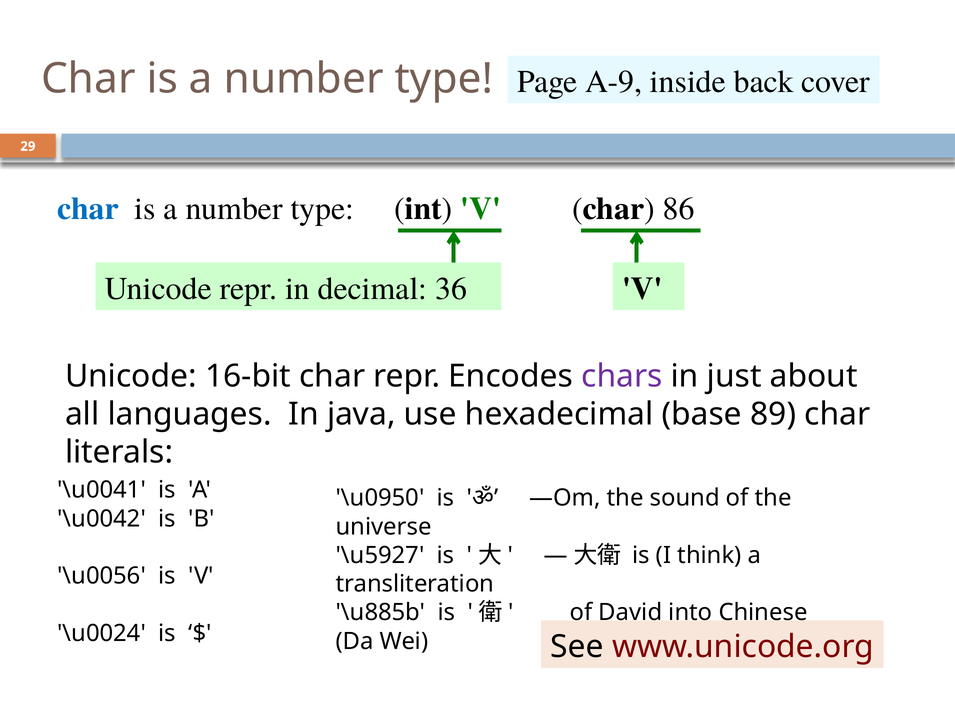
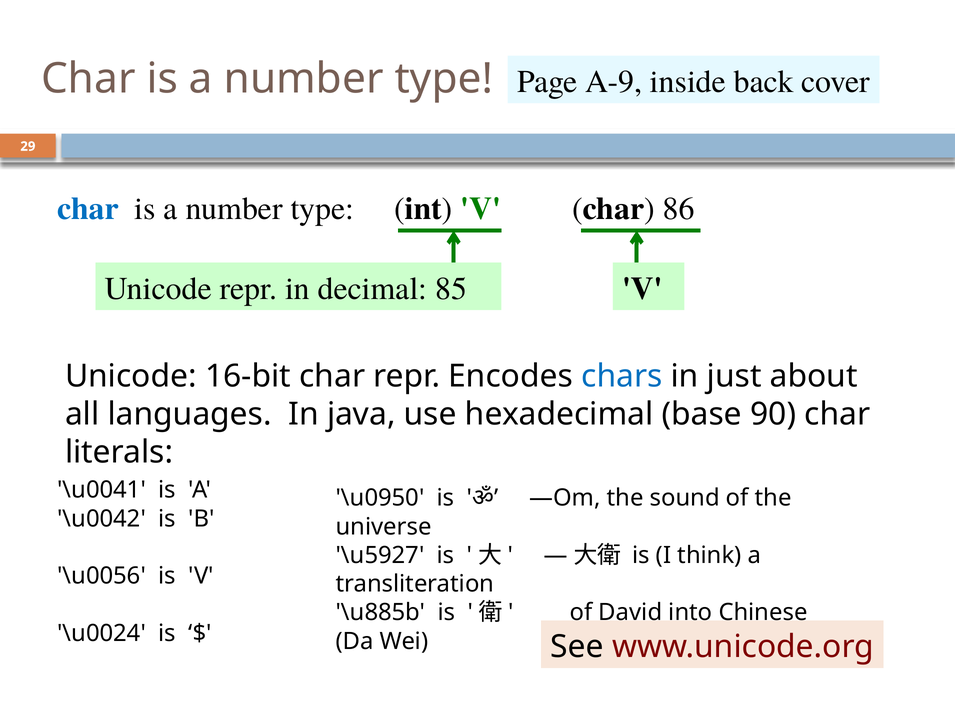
36: 36 -> 85
chars colour: purple -> blue
89: 89 -> 90
